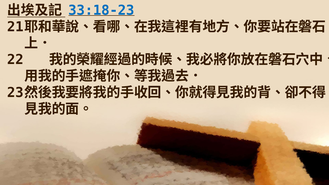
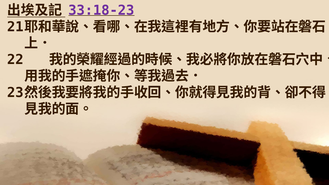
33:18-23 colour: blue -> purple
